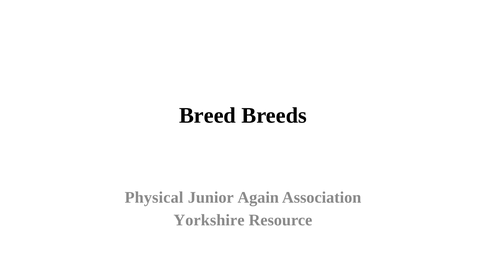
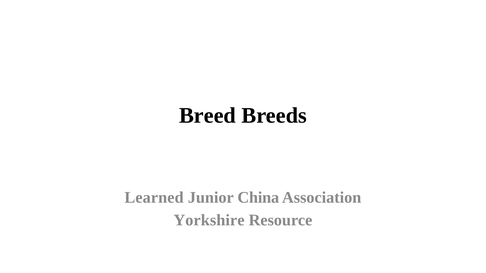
Physical: Physical -> Learned
Again: Again -> China
